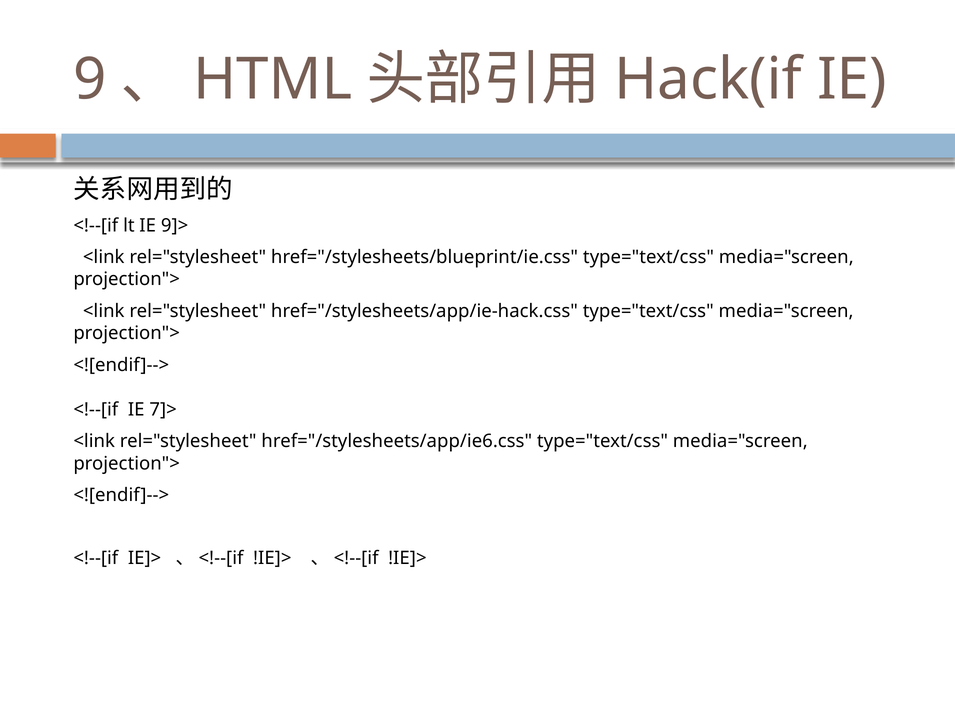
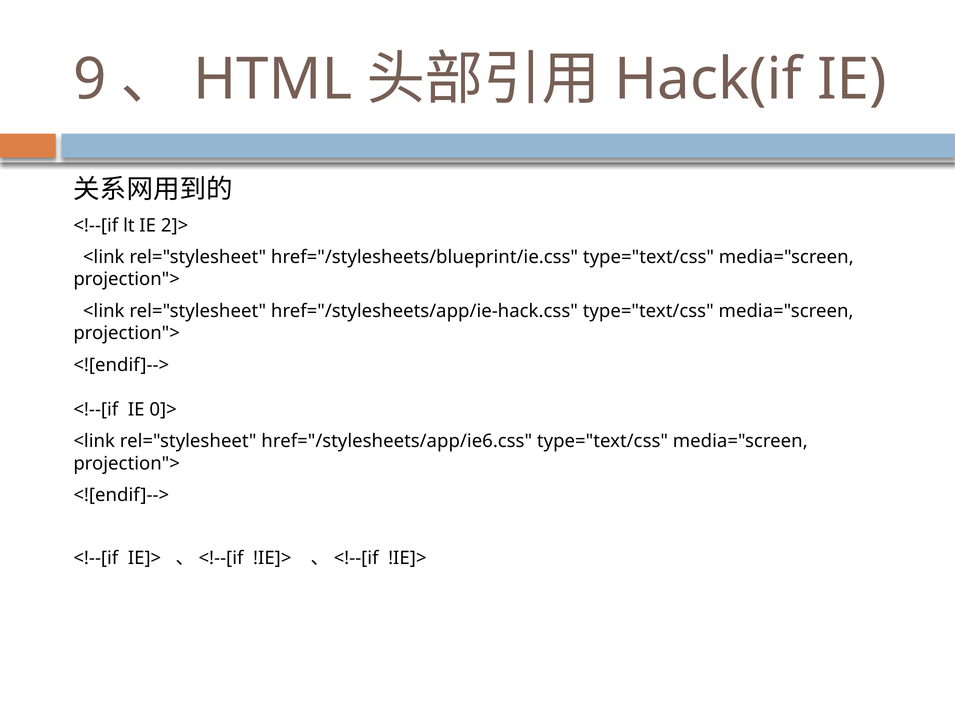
9]>: 9]> -> 2]>
7]>: 7]> -> 0]>
